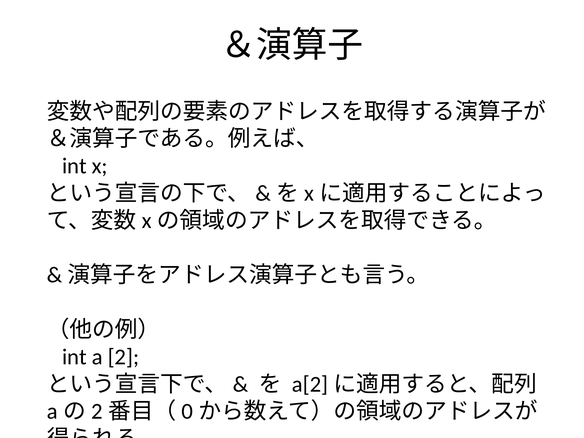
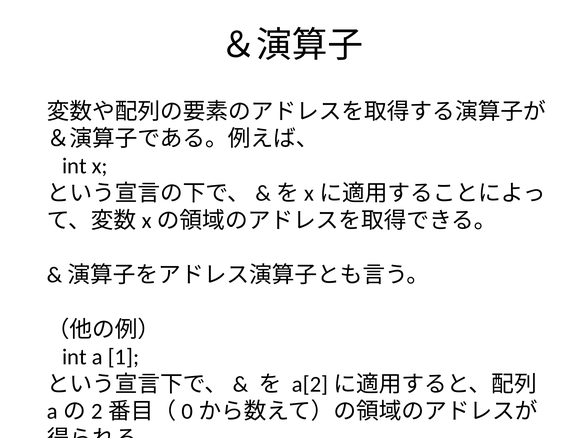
2: 2 -> 1
